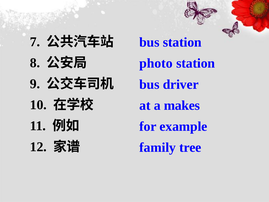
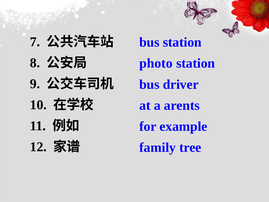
makes: makes -> arents
